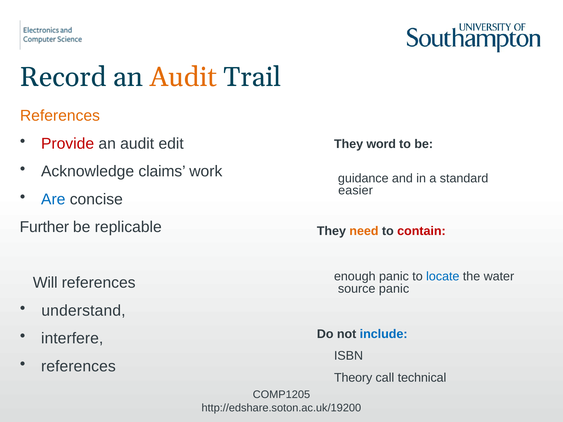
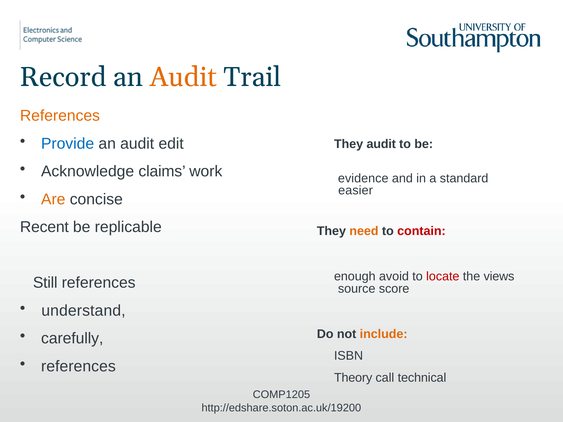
Provide colour: red -> blue
They word: word -> audit
guidance: guidance -> evidence
Are colour: blue -> orange
Further: Further -> Recent
enough panic: panic -> avoid
locate colour: blue -> red
water: water -> views
Will: Will -> Still
source panic: panic -> score
include colour: blue -> orange
interfere: interfere -> carefully
